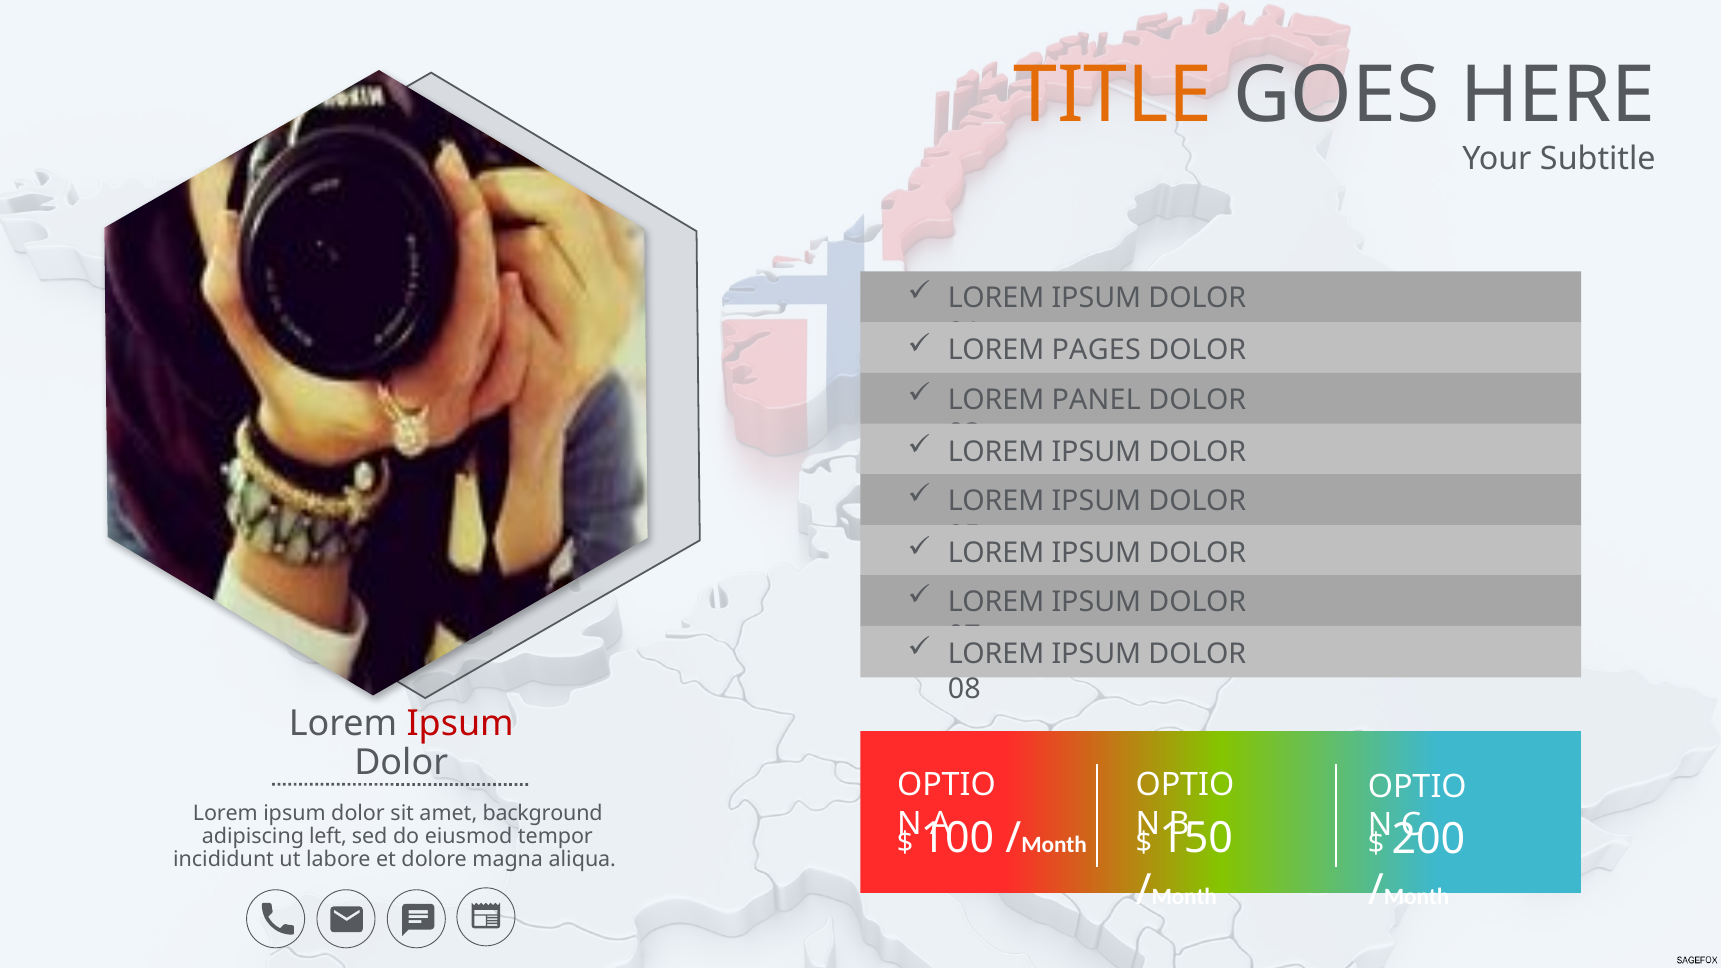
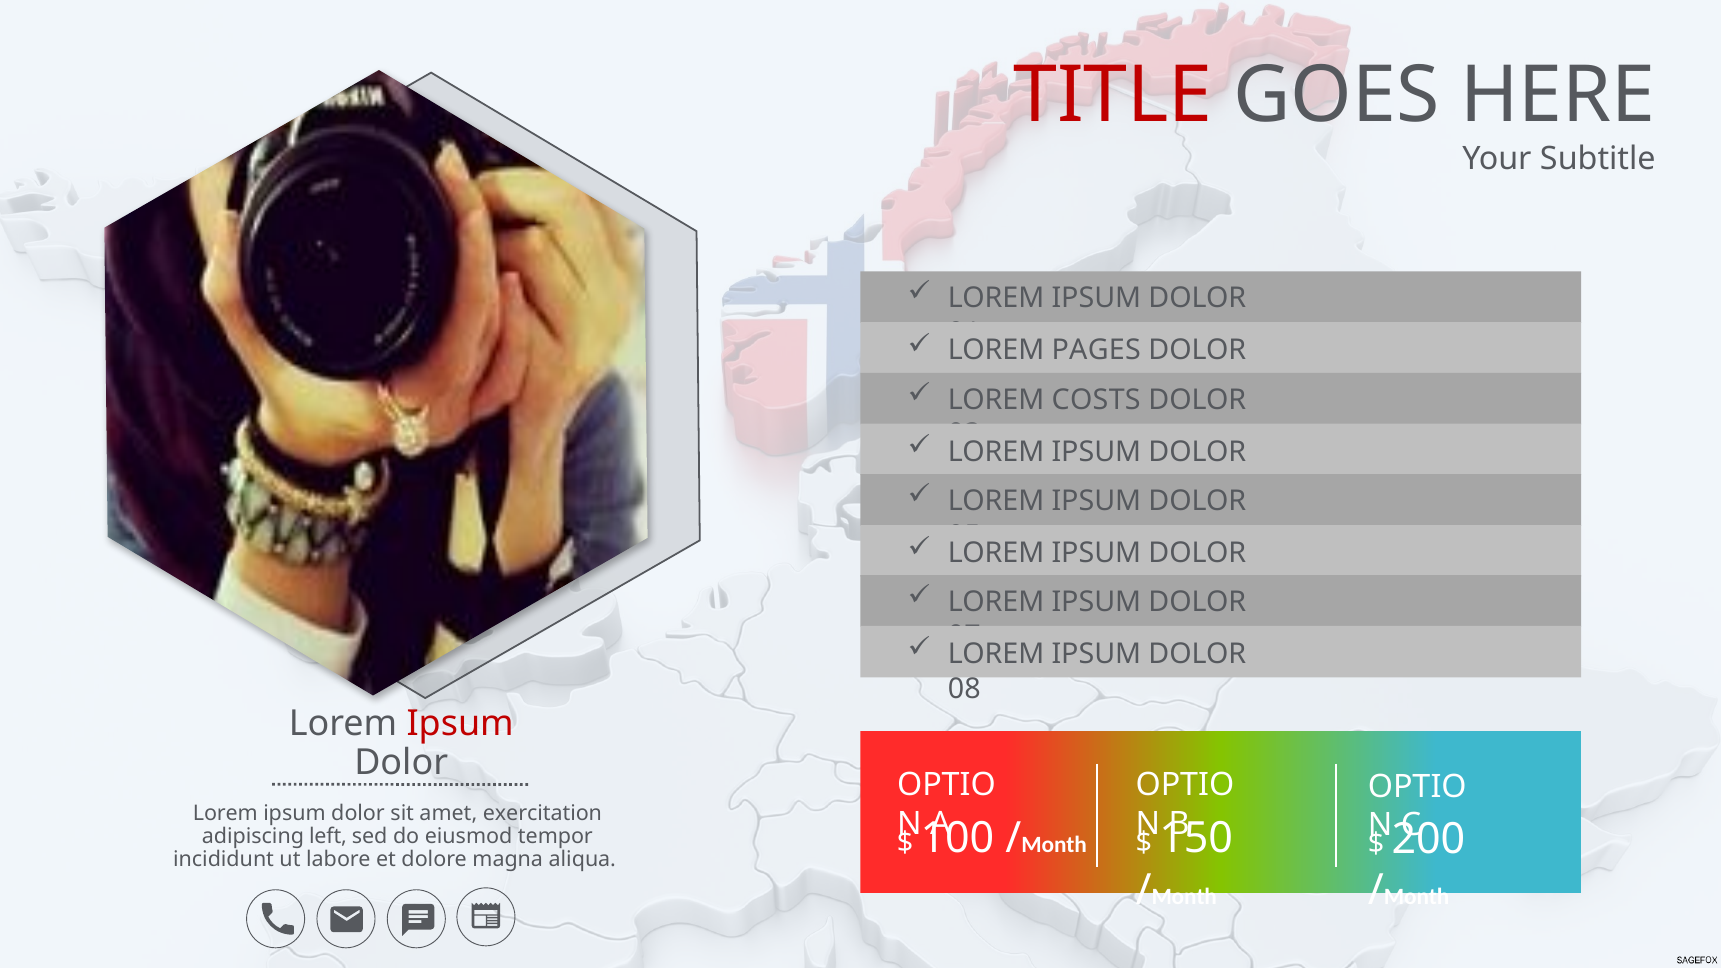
TITLE colour: orange -> red
PANEL: PANEL -> COSTS
background: background -> exercitation
